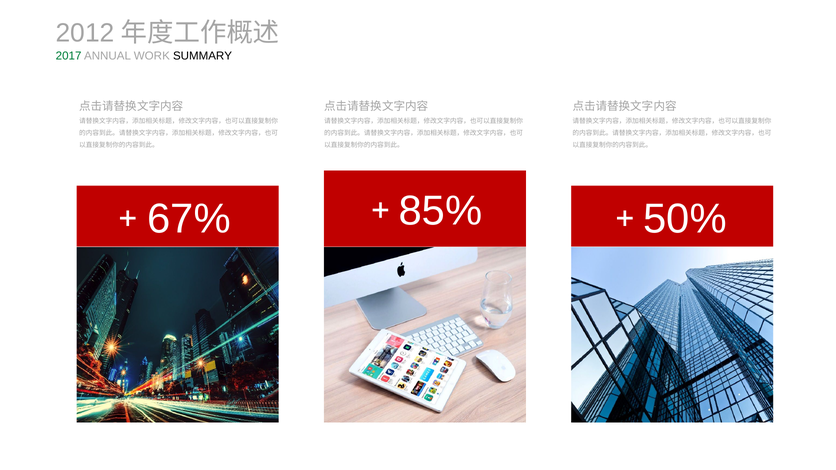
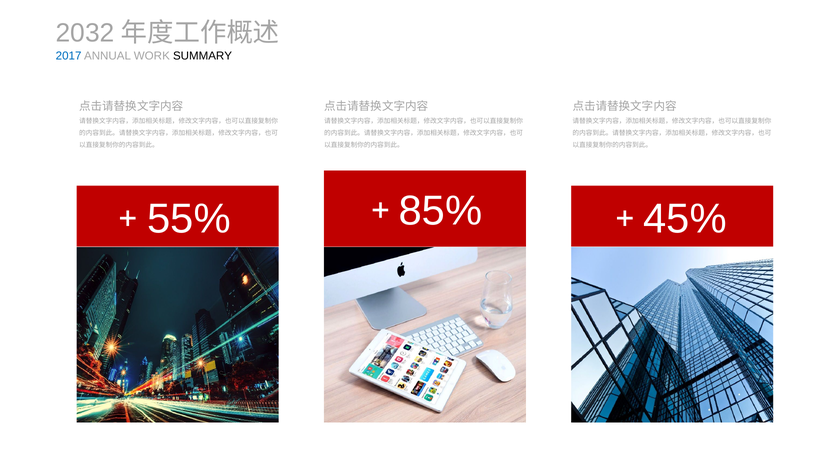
2012: 2012 -> 2032
2017 colour: green -> blue
67%: 67% -> 55%
50%: 50% -> 45%
